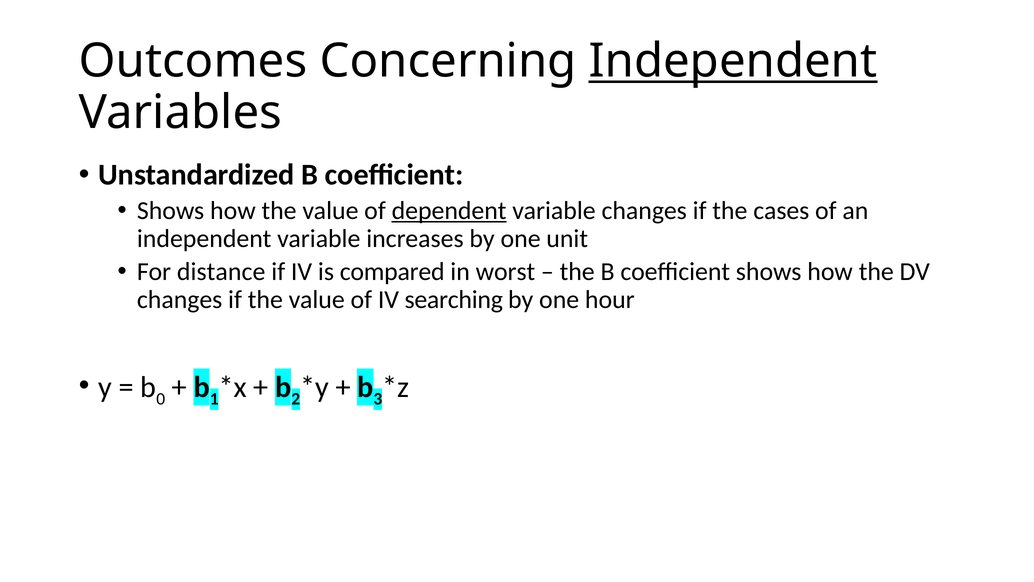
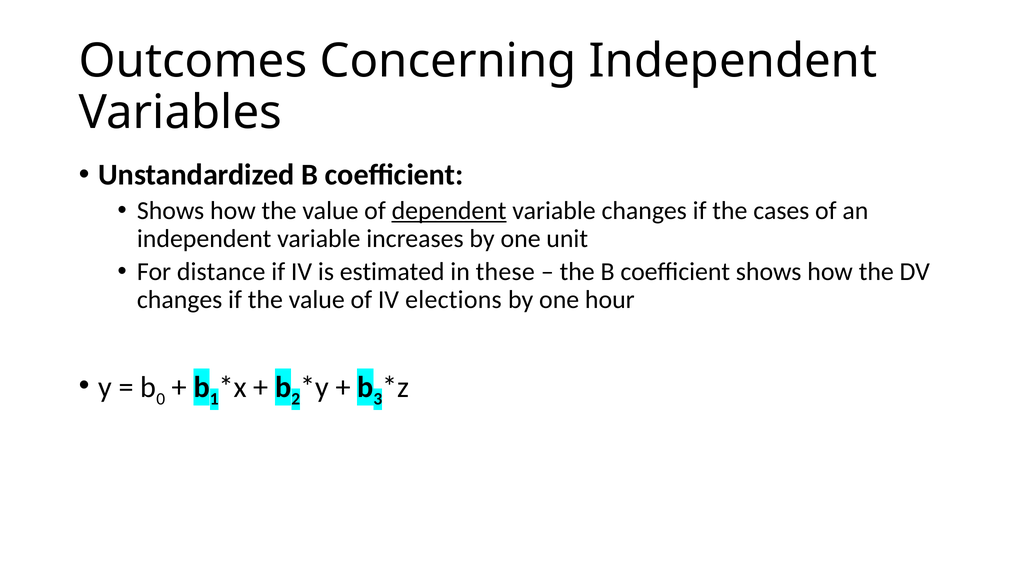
Independent at (733, 61) underline: present -> none
compared: compared -> estimated
worst: worst -> these
searching: searching -> elections
